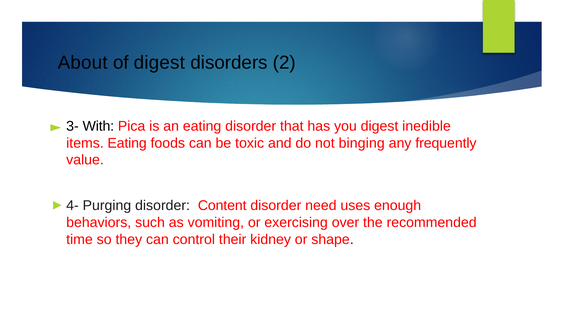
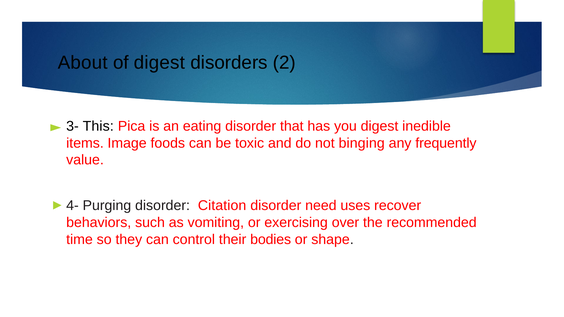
With: With -> This
items Eating: Eating -> Image
Content: Content -> Citation
enough: enough -> recover
kidney: kidney -> bodies
